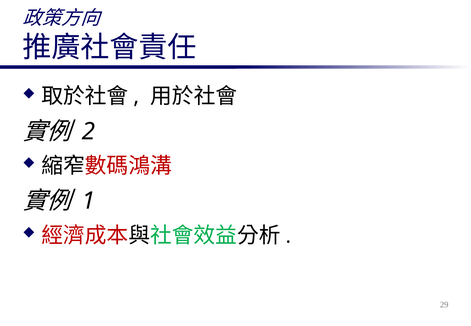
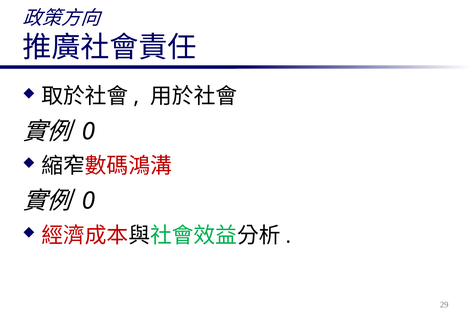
2 at (89, 131): 2 -> 0
1 at (89, 201): 1 -> 0
